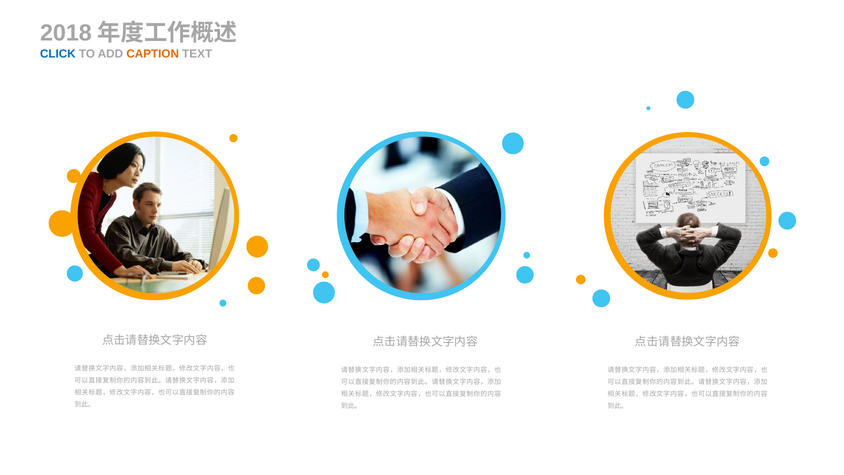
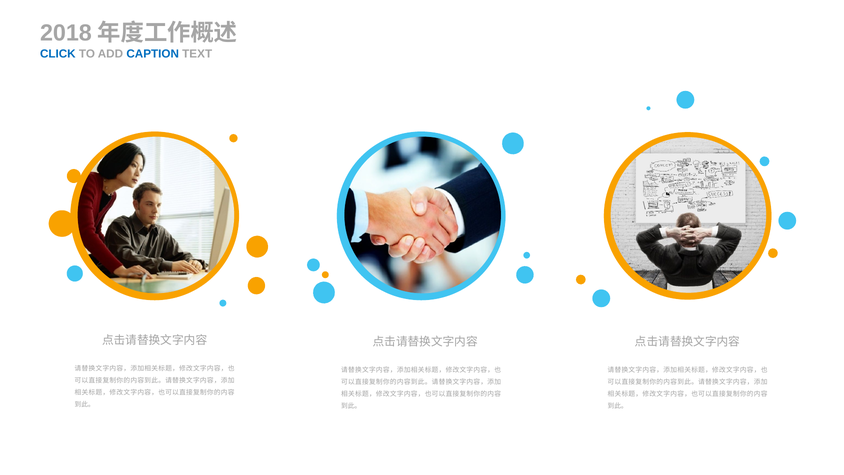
CAPTION colour: orange -> blue
